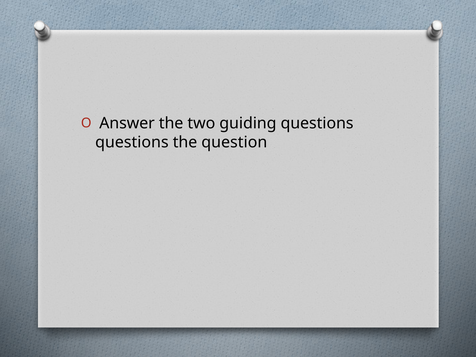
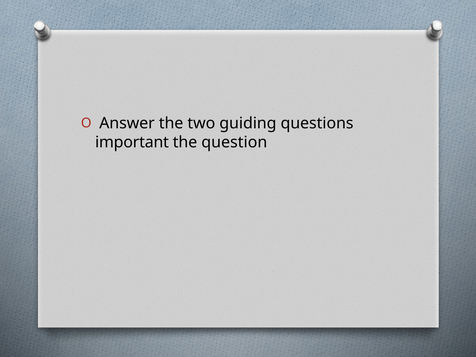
questions at (132, 142): questions -> important
